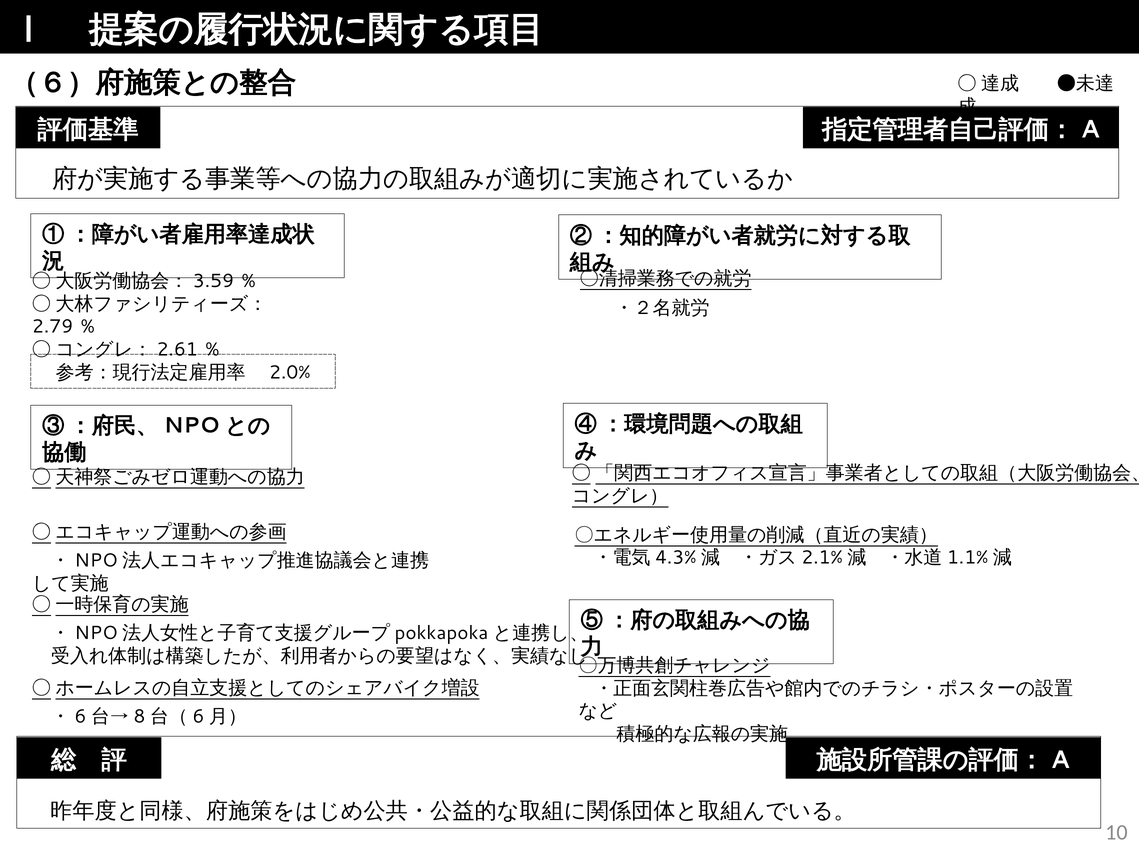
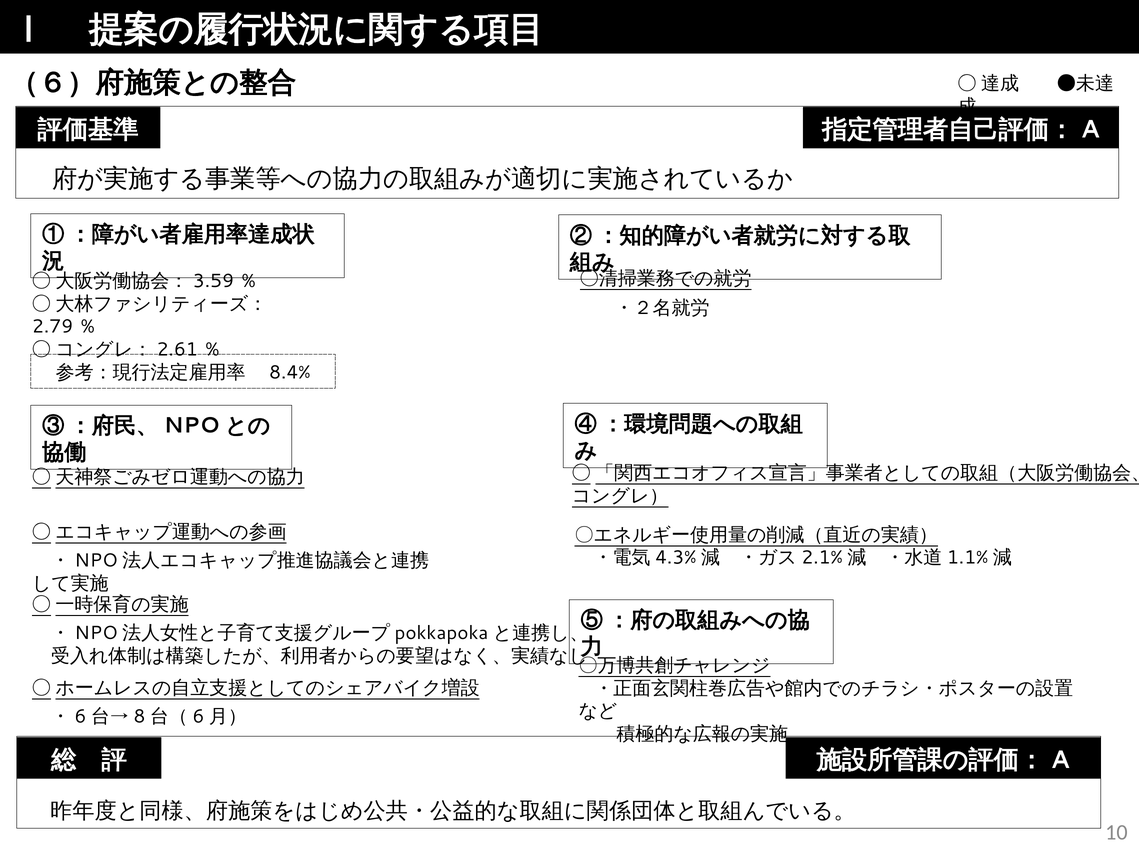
2.0%: 2.0% -> 8.4%
